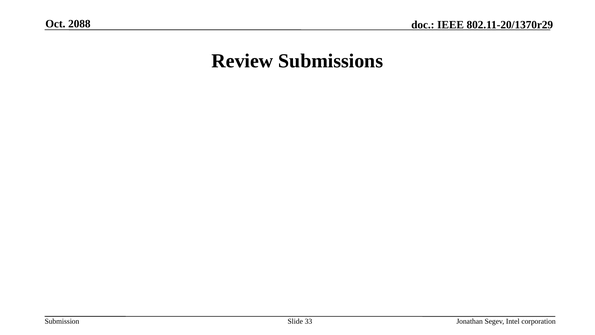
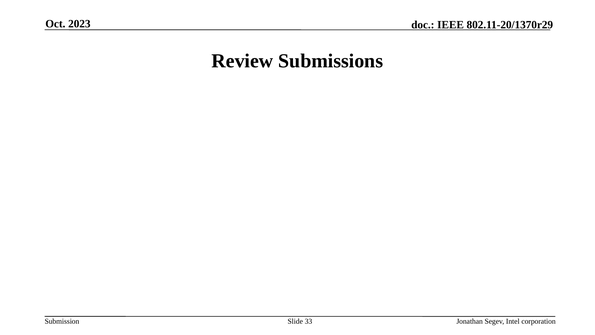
2088: 2088 -> 2023
